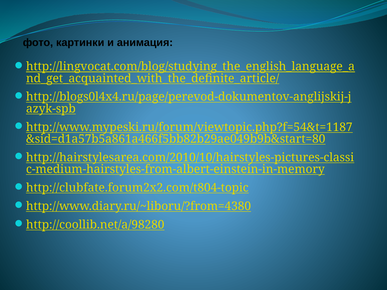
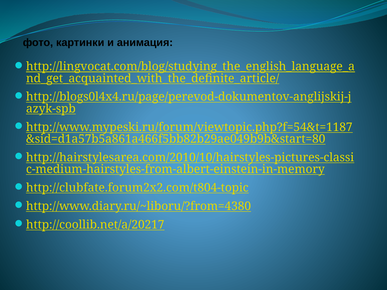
http://coollib.net/a/98280: http://coollib.net/a/98280 -> http://coollib.net/a/20217
